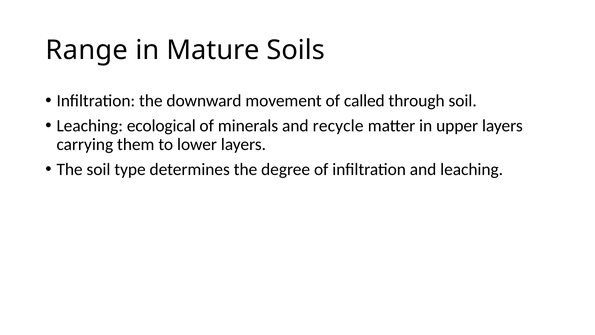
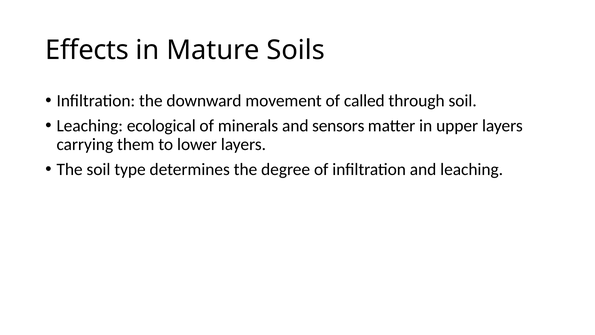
Range: Range -> Effects
recycle: recycle -> sensors
